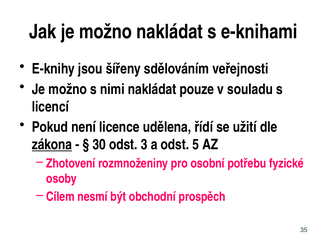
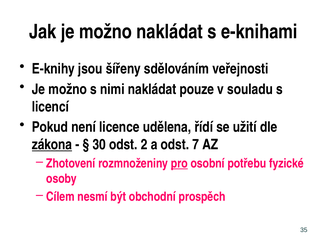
3: 3 -> 2
5: 5 -> 7
pro underline: none -> present
